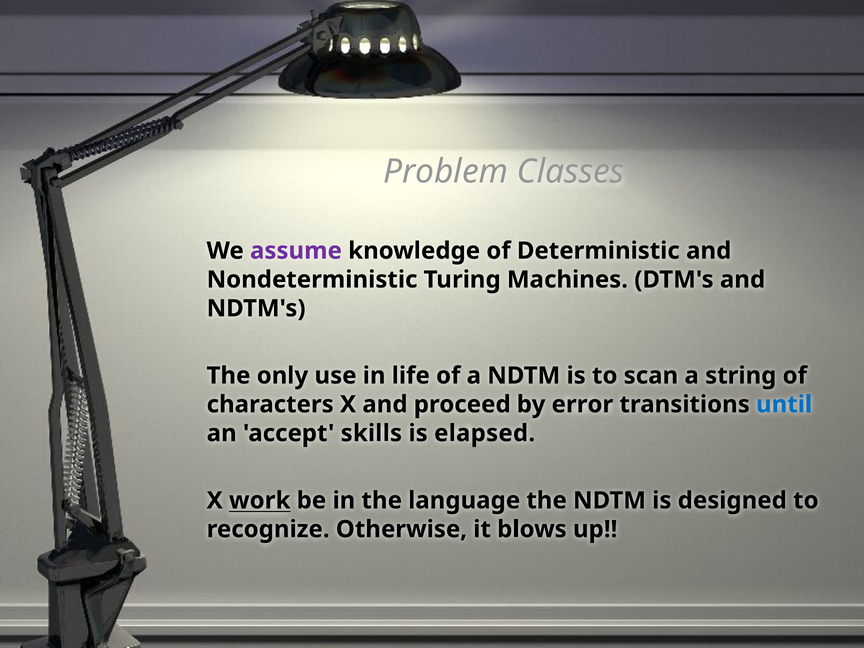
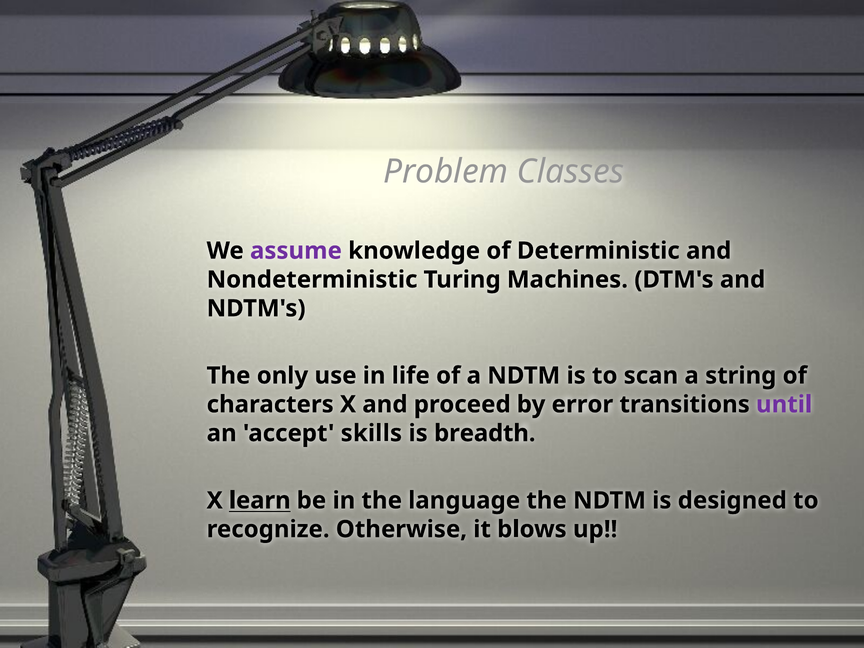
until colour: blue -> purple
elapsed: elapsed -> breadth
work: work -> learn
